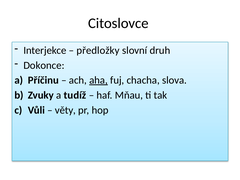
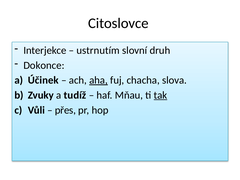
předložky: předložky -> ustrnutím
Příčinu: Příčinu -> Účinek
tak underline: none -> present
věty: věty -> přes
